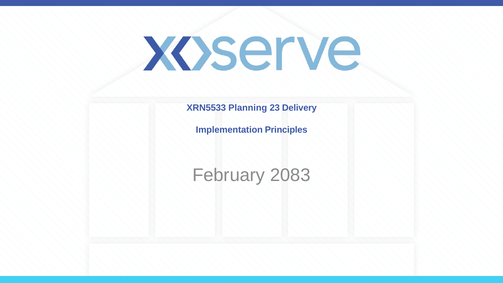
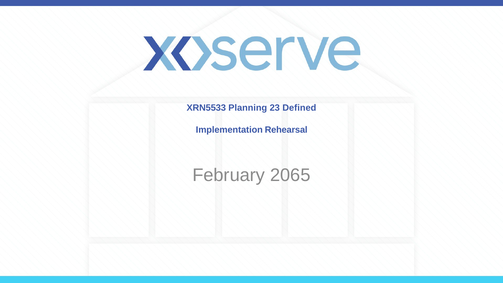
Delivery: Delivery -> Defined
Principles: Principles -> Rehearsal
2083: 2083 -> 2065
